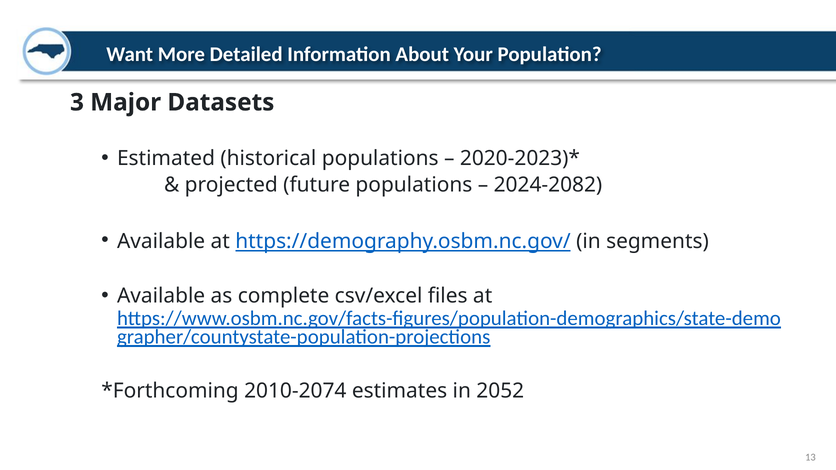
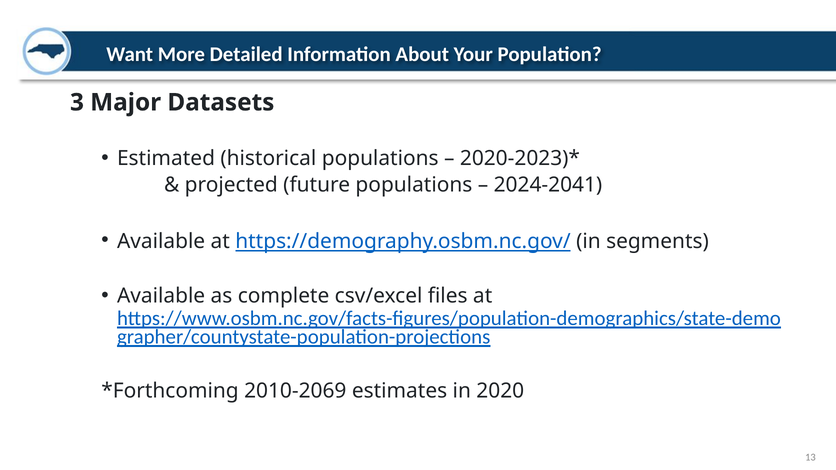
2024-2082: 2024-2082 -> 2024-2041
2010-2074: 2010-2074 -> 2010-2069
2052: 2052 -> 2020
